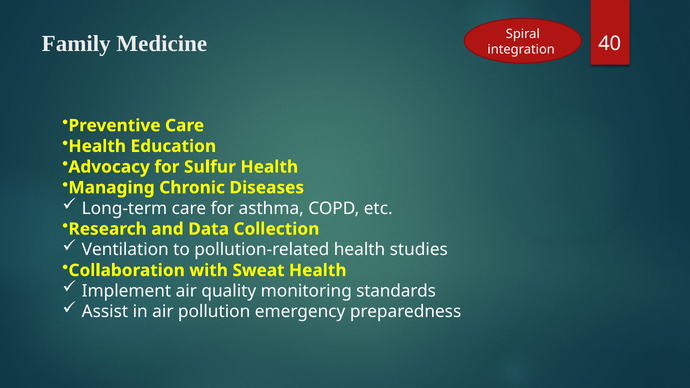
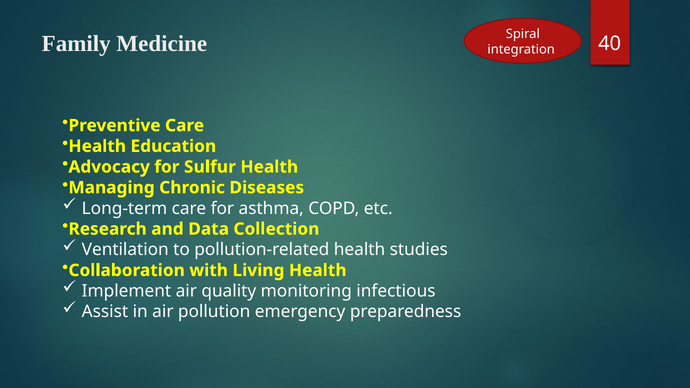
Sweat: Sweat -> Living
standards: standards -> infectious
